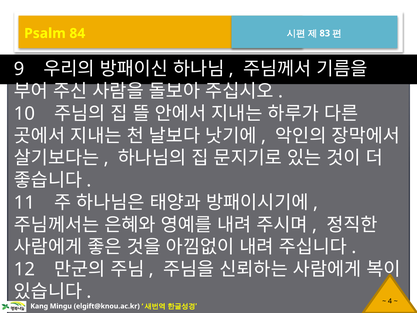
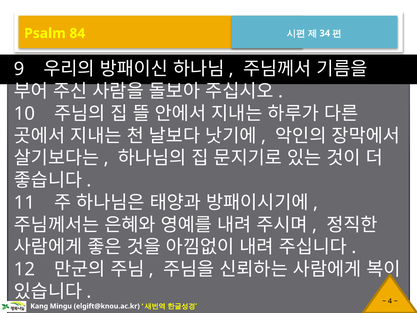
83: 83 -> 34
